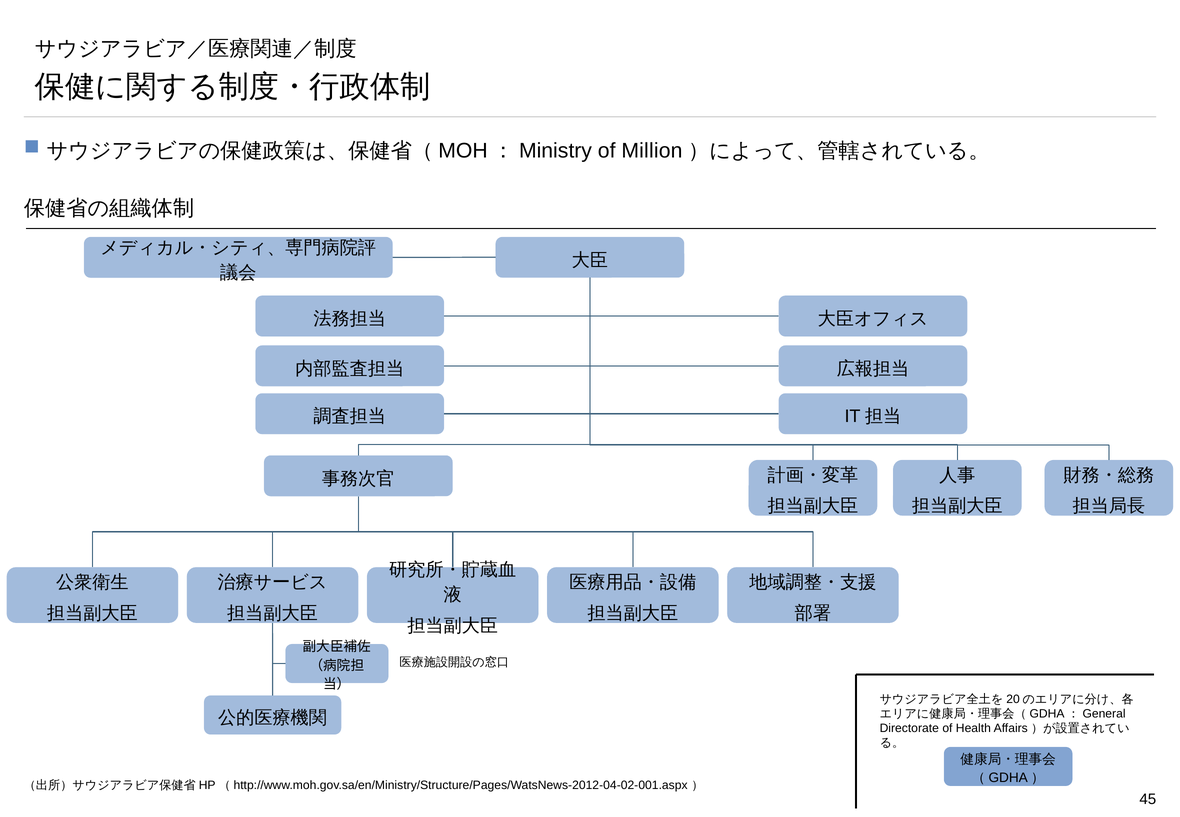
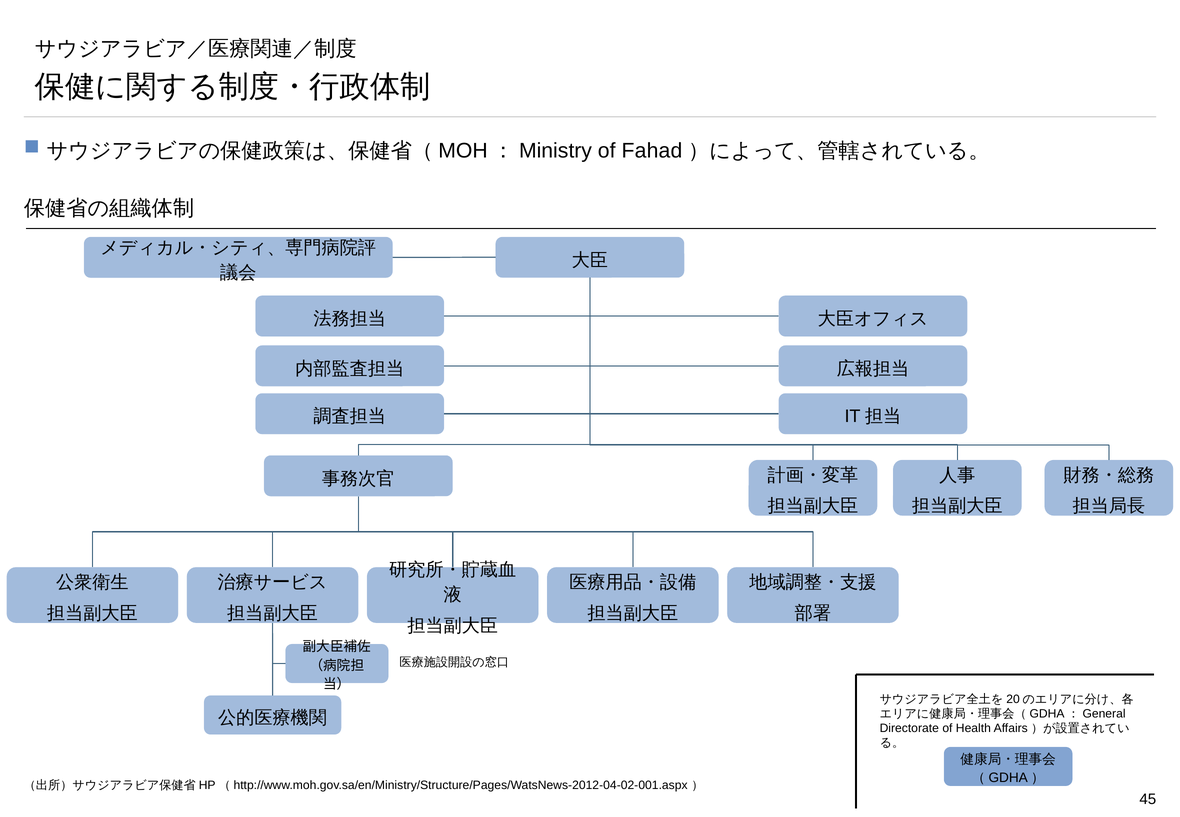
Million: Million -> Fahad
